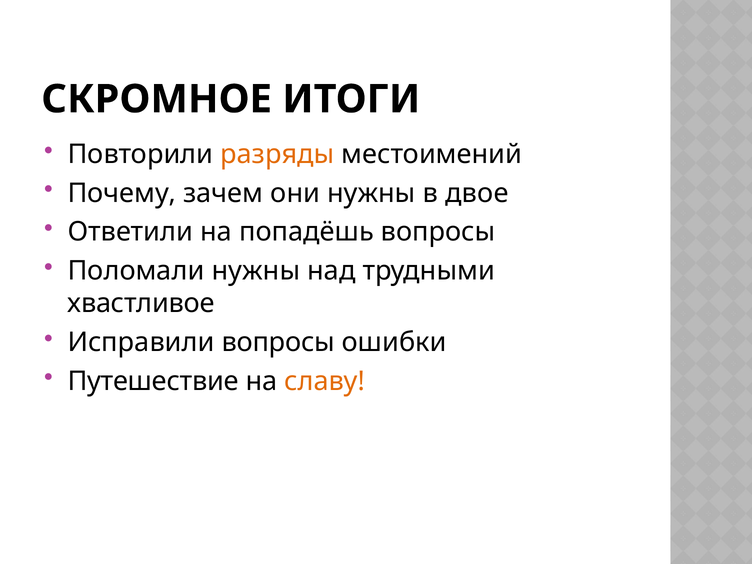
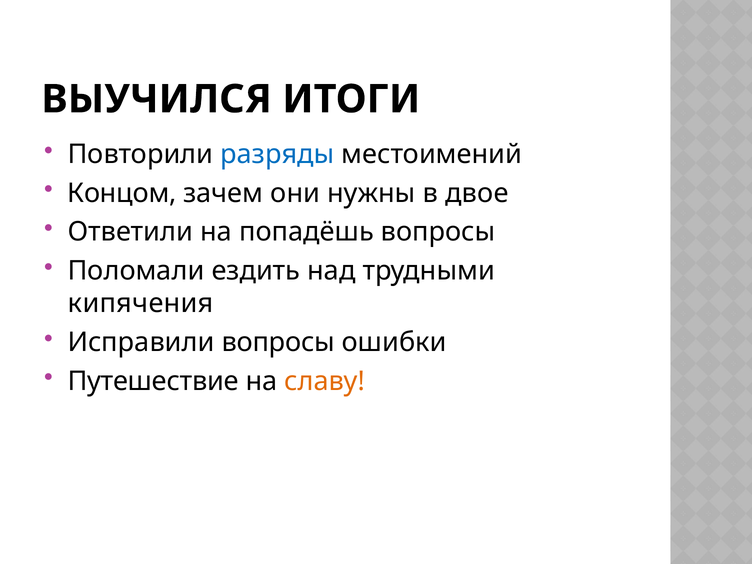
СКРОМНОЕ: СКРОМНОЕ -> ВЫУЧИЛСЯ
разряды colour: orange -> blue
Почему: Почему -> Концом
Поломали нужны: нужны -> ездить
хвастливое: хвастливое -> кипячения
